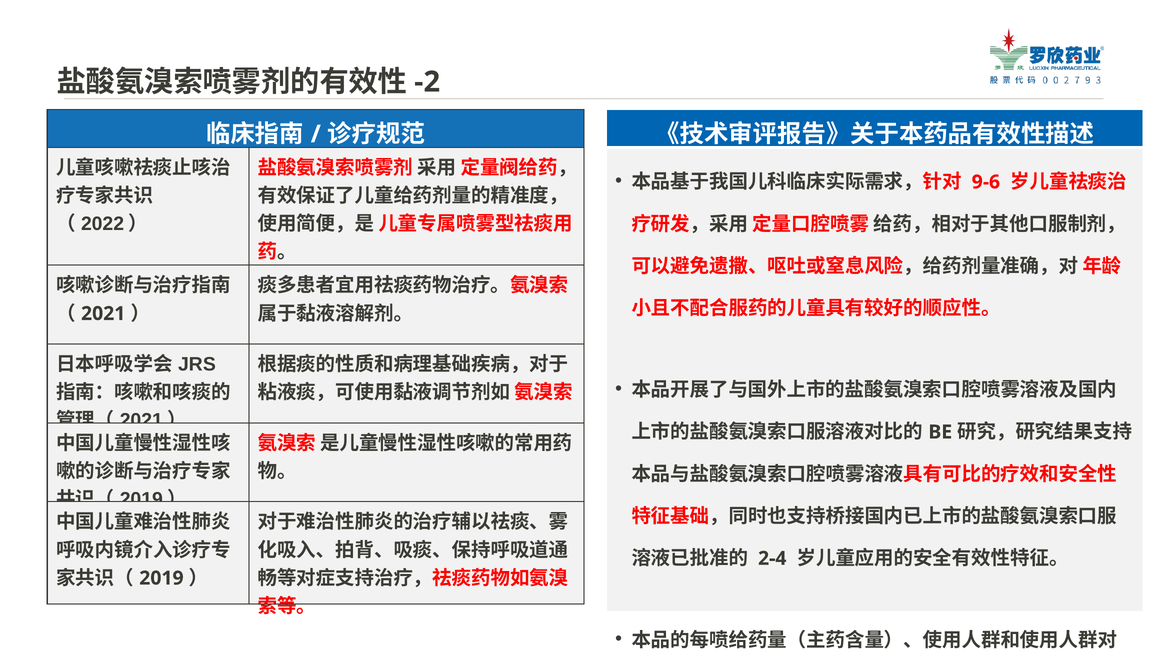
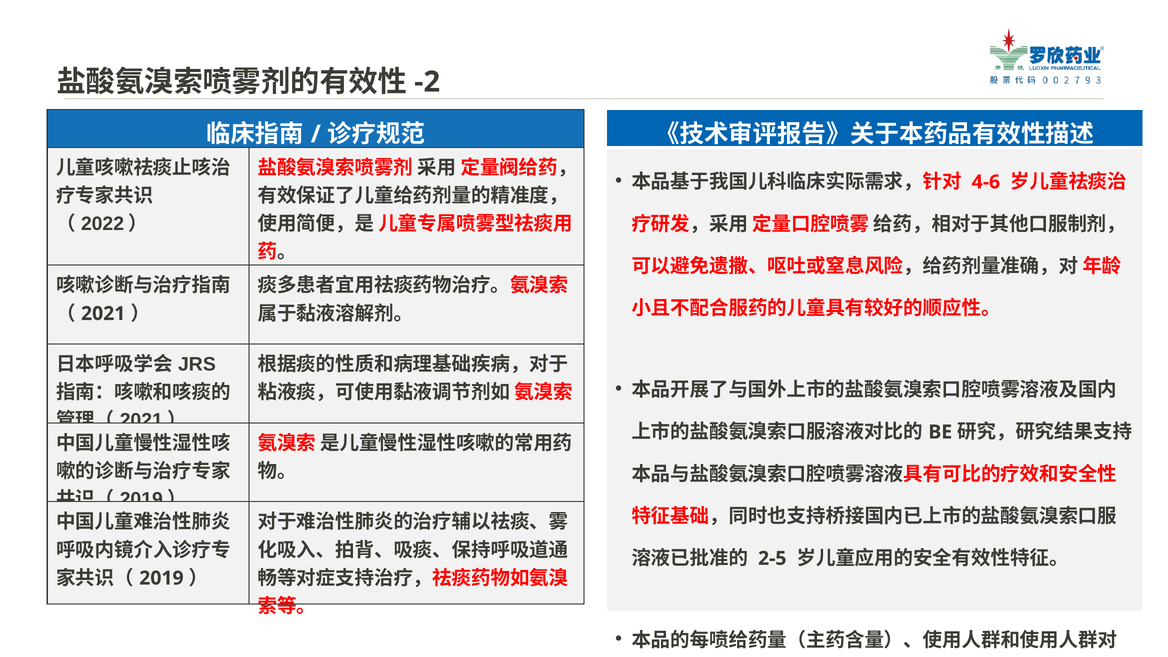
9-6: 9-6 -> 4-6
2-4: 2-4 -> 2-5
